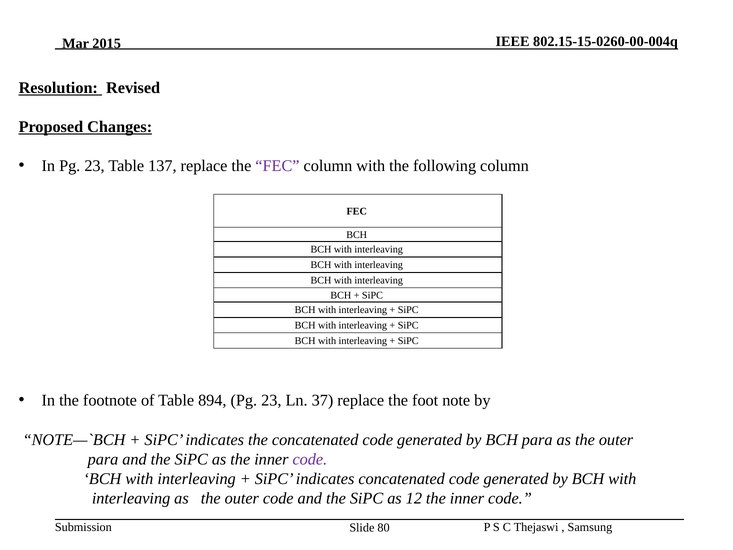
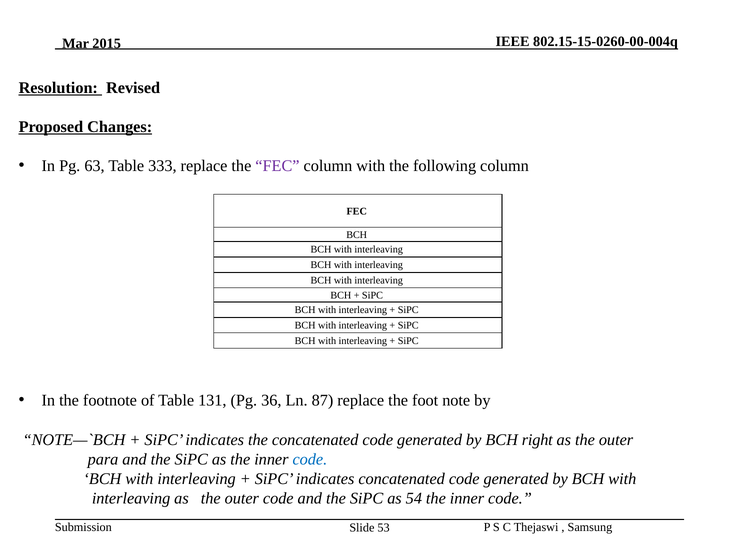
In Pg 23: 23 -> 63
137: 137 -> 333
894: 894 -> 131
23 at (271, 400): 23 -> 36
37: 37 -> 87
BCH para: para -> right
code at (310, 459) colour: purple -> blue
12: 12 -> 54
80: 80 -> 53
